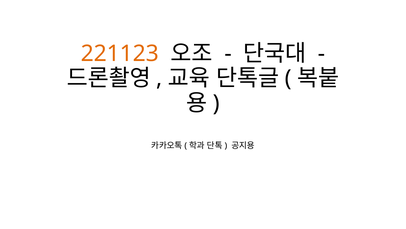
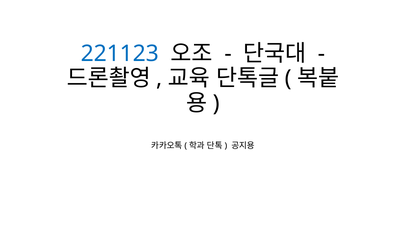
221123 colour: orange -> blue
